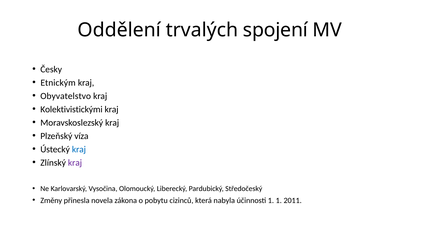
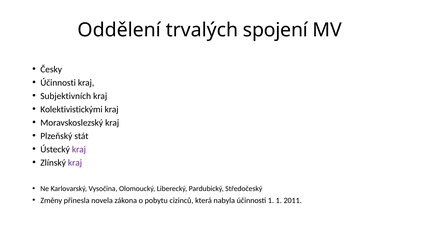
Etnickým at (58, 83): Etnickým -> Účinnosti
Obyvatelstvo: Obyvatelstvo -> Subjektivních
víza: víza -> stát
kraj at (79, 149) colour: blue -> purple
